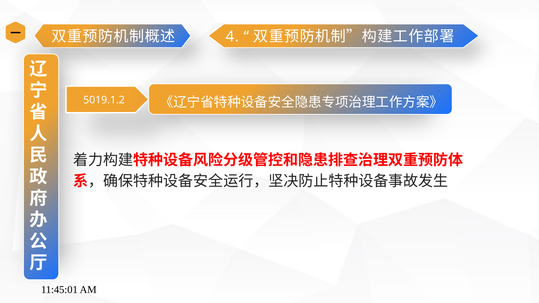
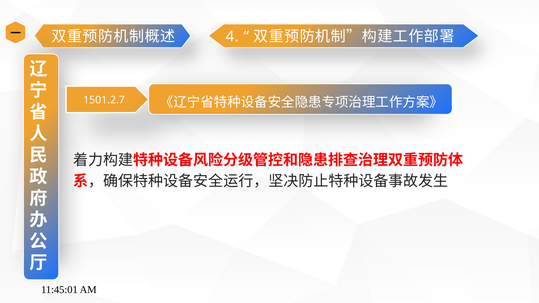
5019.1.2: 5019.1.2 -> 1501.2.7
